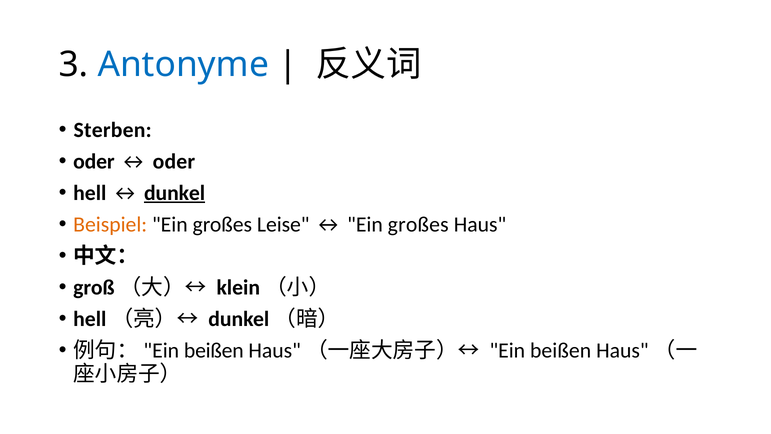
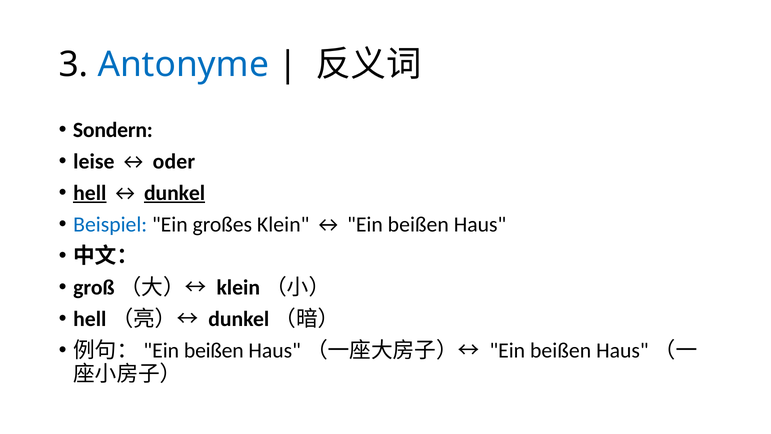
Sterben: Sterben -> Sondern
oder at (94, 161): oder -> leise
hell underline: none -> present
Beispiel colour: orange -> blue
Leise: Leise -> Klein
großes at (418, 224): großes -> beißen
